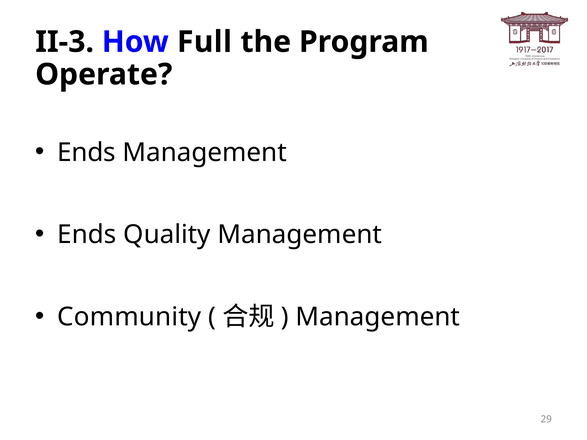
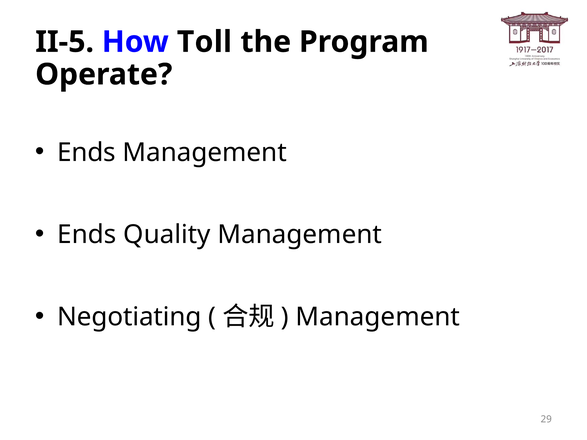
II-3: II-3 -> II-5
Full: Full -> Toll
Community: Community -> Negotiating
